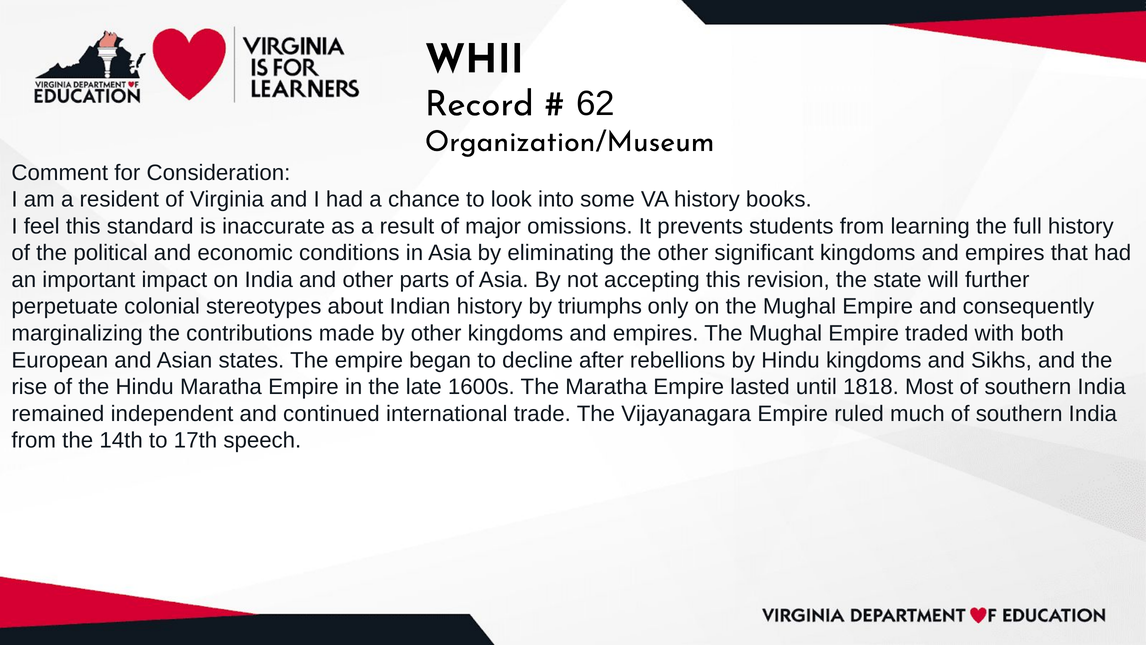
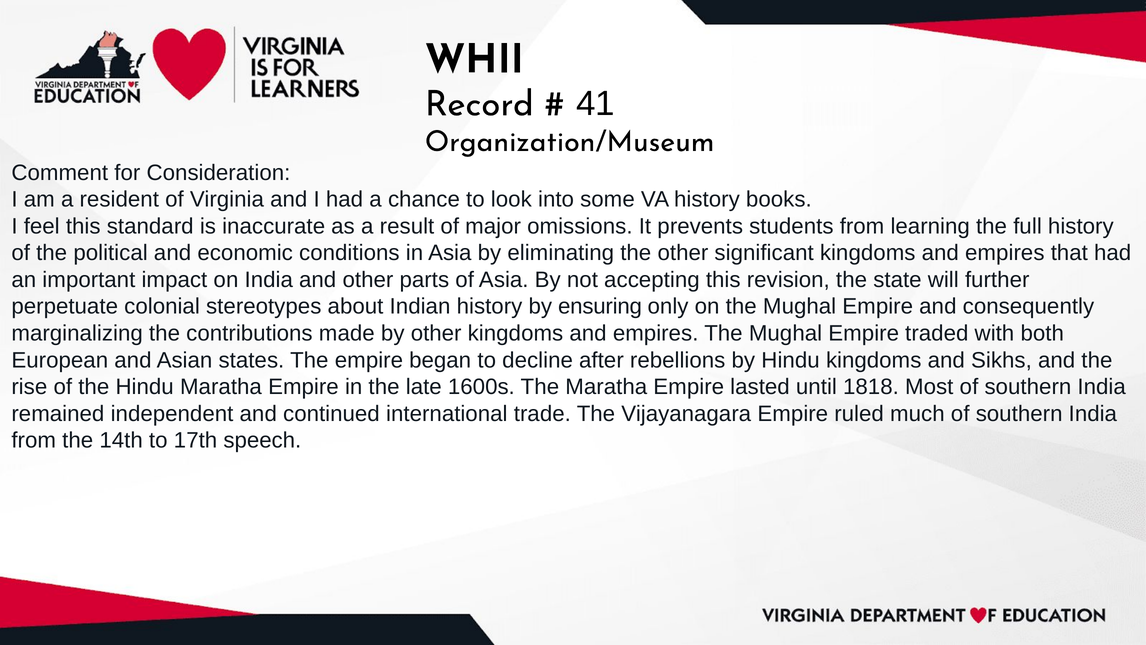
62: 62 -> 41
triumphs: triumphs -> ensuring
